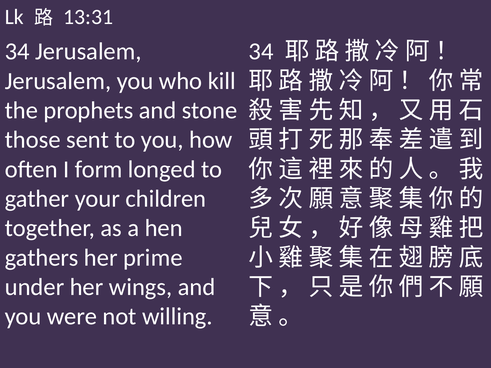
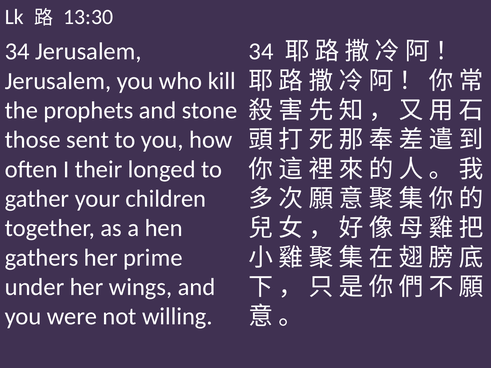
13:31: 13:31 -> 13:30
form: form -> their
